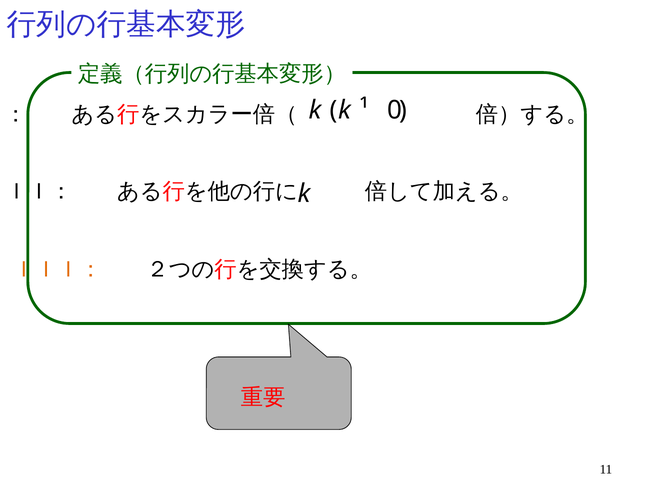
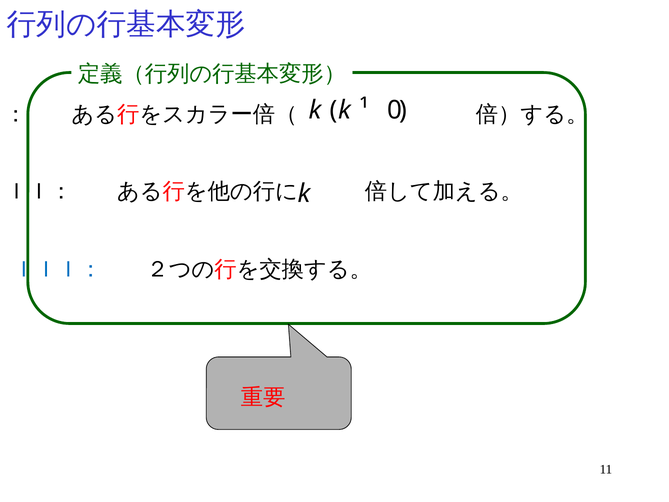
ＩＩＩ： colour: orange -> blue
